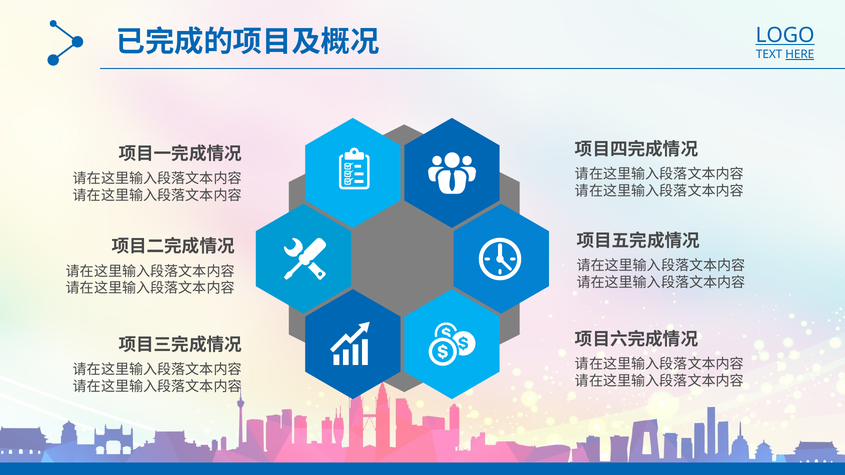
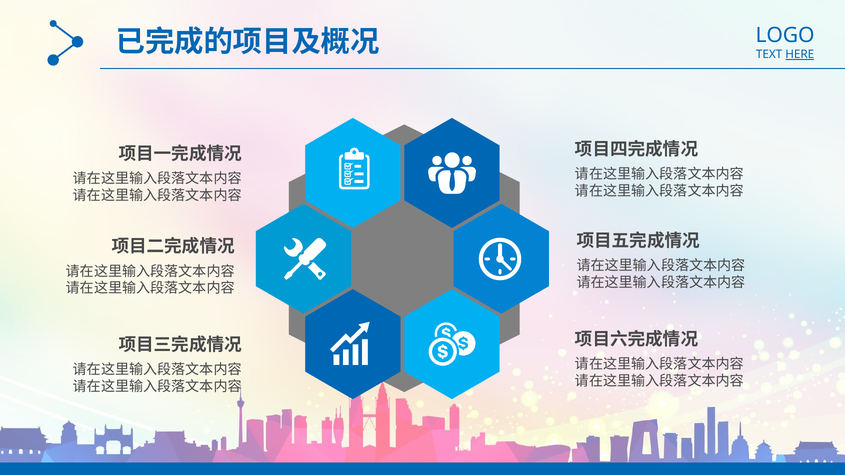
LOGO underline: present -> none
